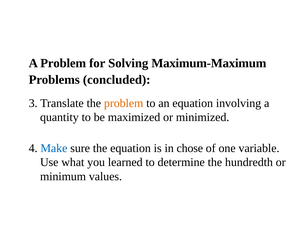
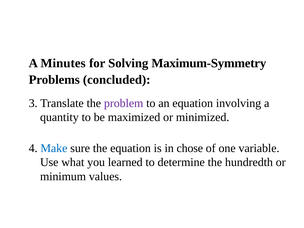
A Problem: Problem -> Minutes
Maximum-Maximum: Maximum-Maximum -> Maximum-Symmetry
problem at (124, 103) colour: orange -> purple
